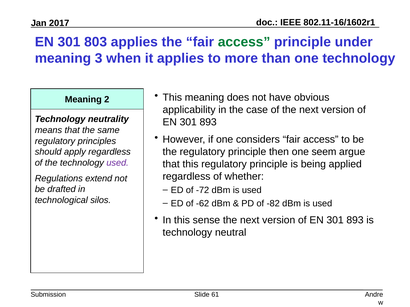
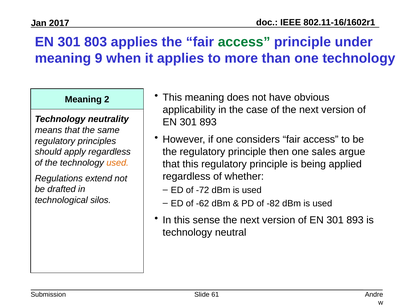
3: 3 -> 9
seem: seem -> sales
used at (118, 163) colour: purple -> orange
